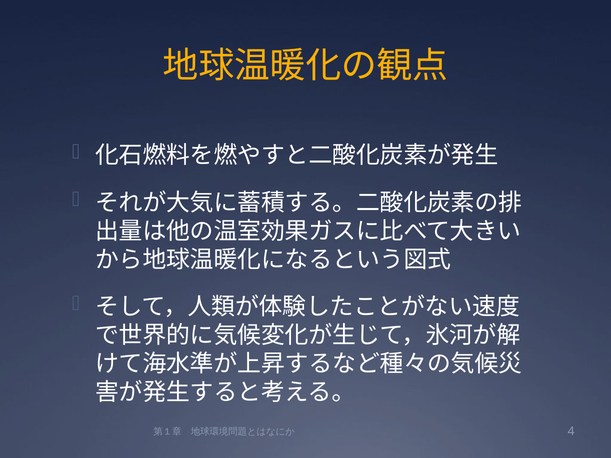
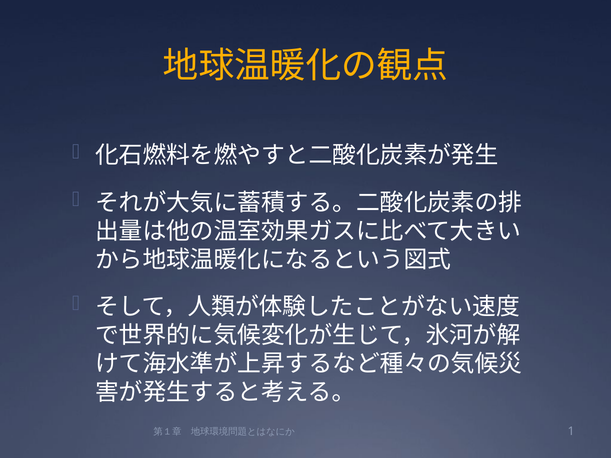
4: 4 -> 1
